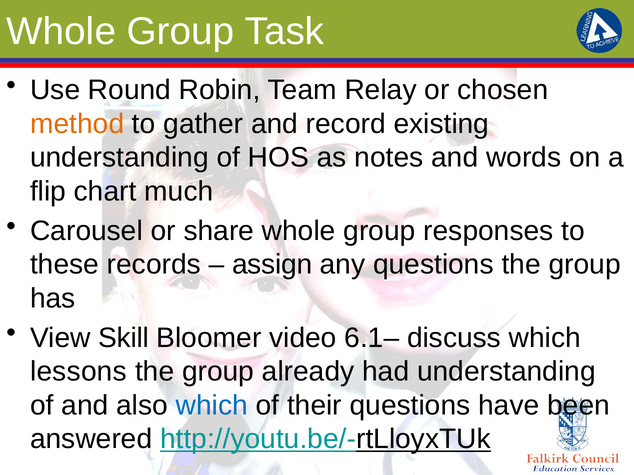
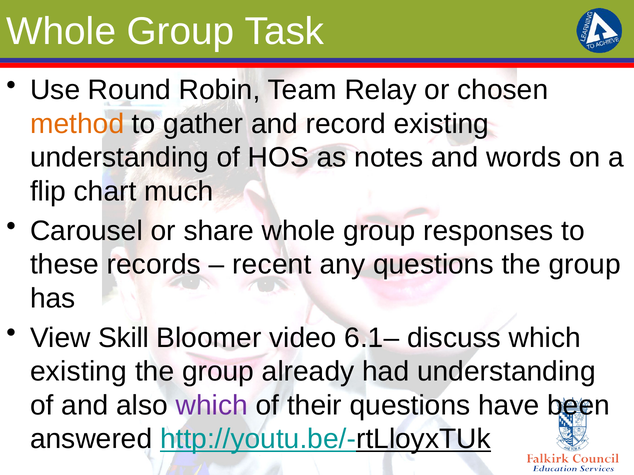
assign: assign -> recent
lessons at (79, 372): lessons -> existing
which at (212, 406) colour: blue -> purple
